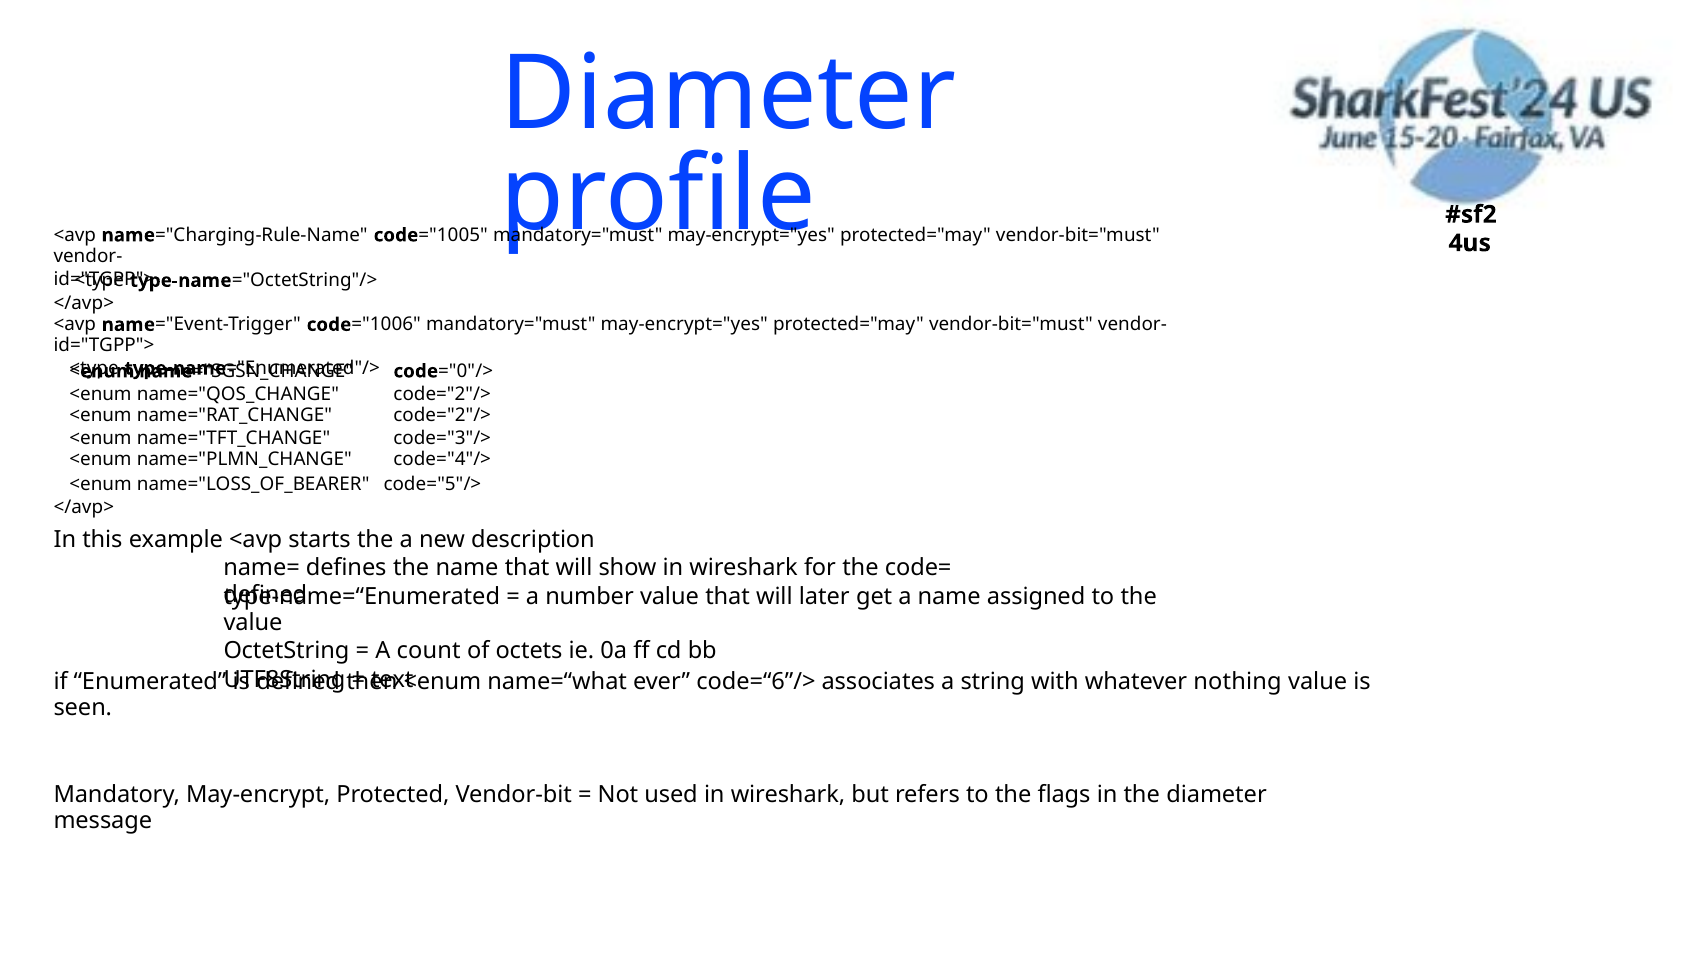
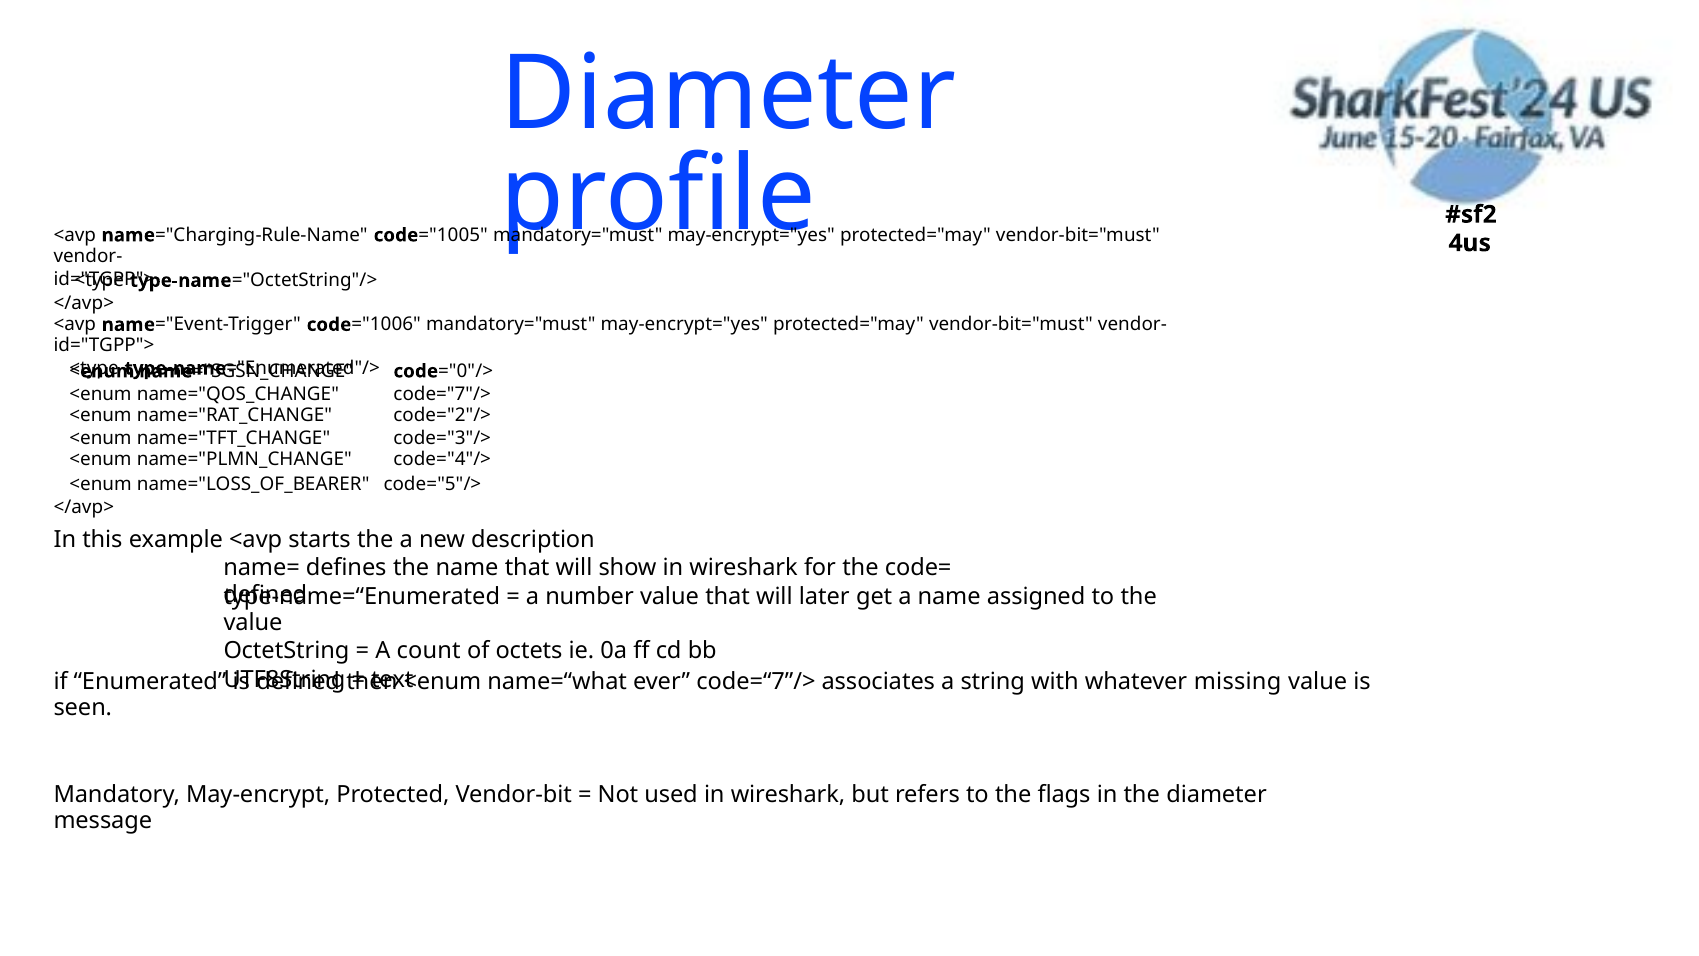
code="2"/> at (442, 394): code="2"/> -> code="7"/>
code=“6”/>: code=“6”/> -> code=“7”/>
nothing: nothing -> missing
